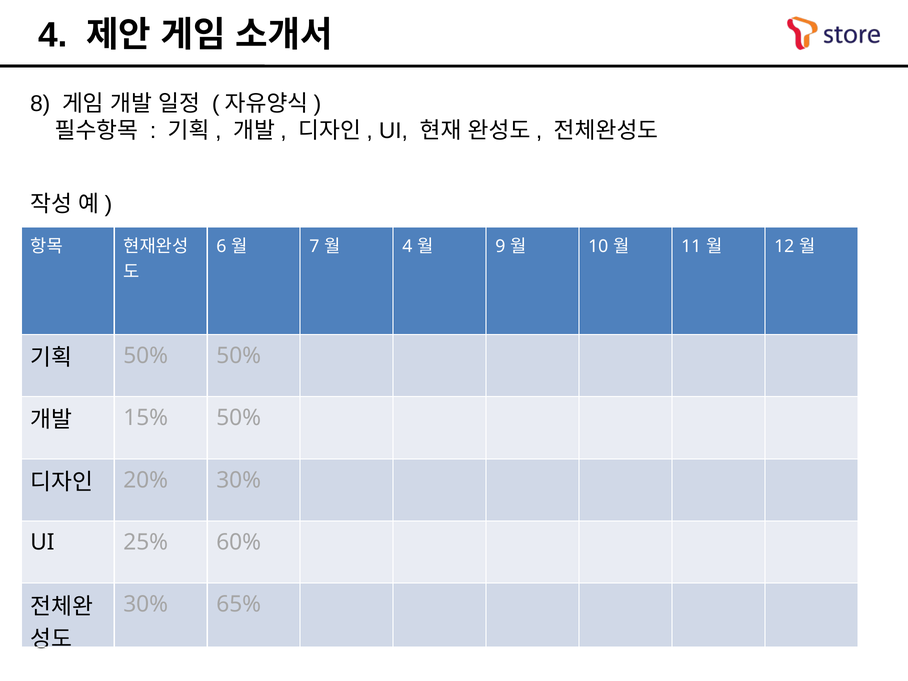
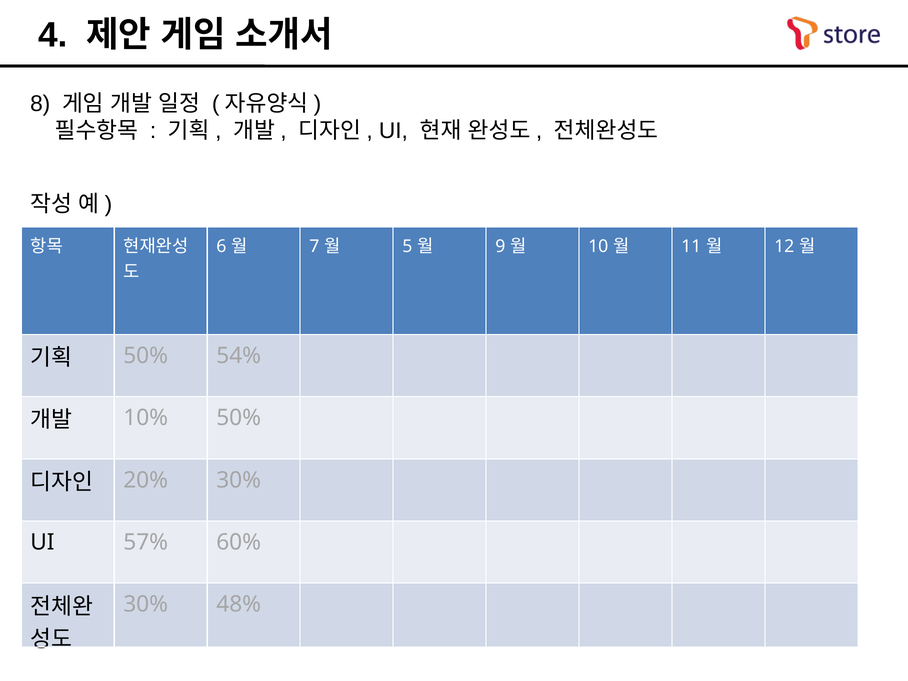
4 at (407, 246): 4 -> 5
50% 50%: 50% -> 54%
15%: 15% -> 10%
25%: 25% -> 57%
65%: 65% -> 48%
